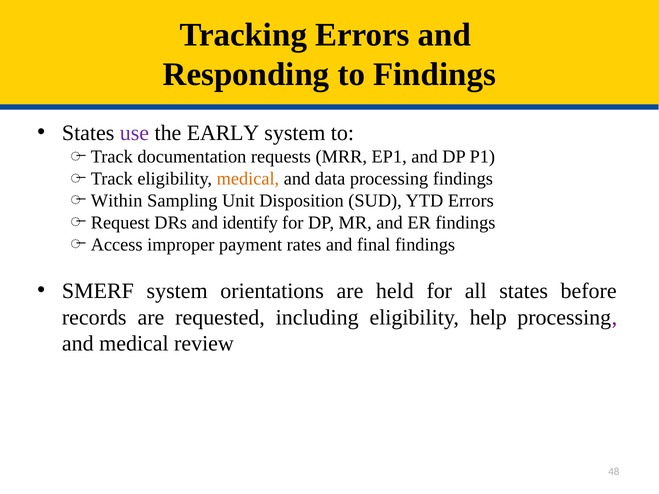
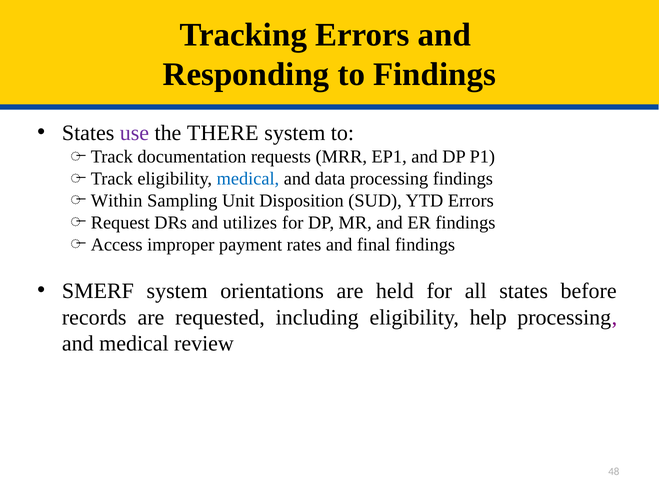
EARLY: EARLY -> THERE
medical at (248, 179) colour: orange -> blue
identify: identify -> utilizes
